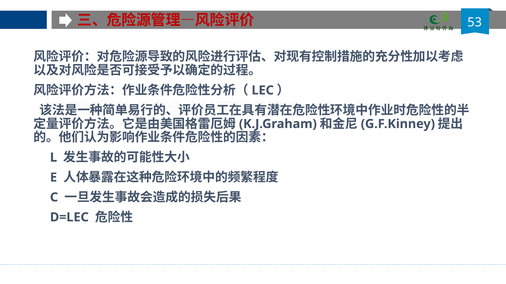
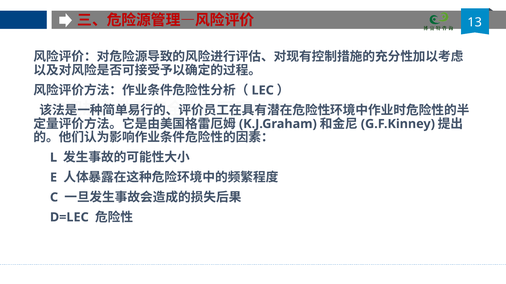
53: 53 -> 13
